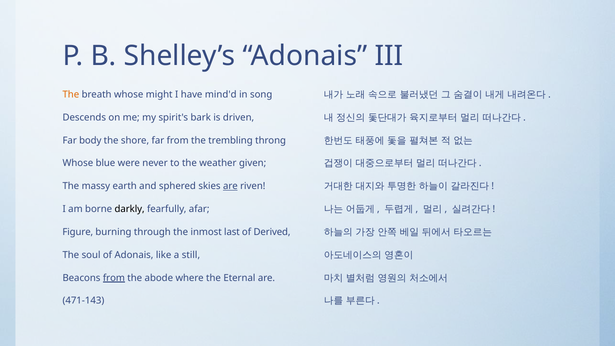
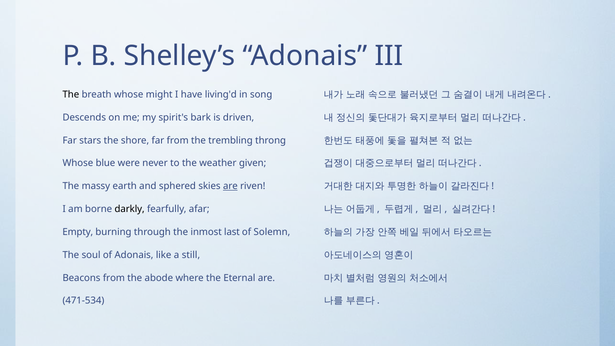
The at (71, 95) colour: orange -> black
mind'd: mind'd -> living'd
body: body -> stars
Figure: Figure -> Empty
Derived: Derived -> Solemn
from at (114, 278) underline: present -> none
471-143: 471-143 -> 471-534
